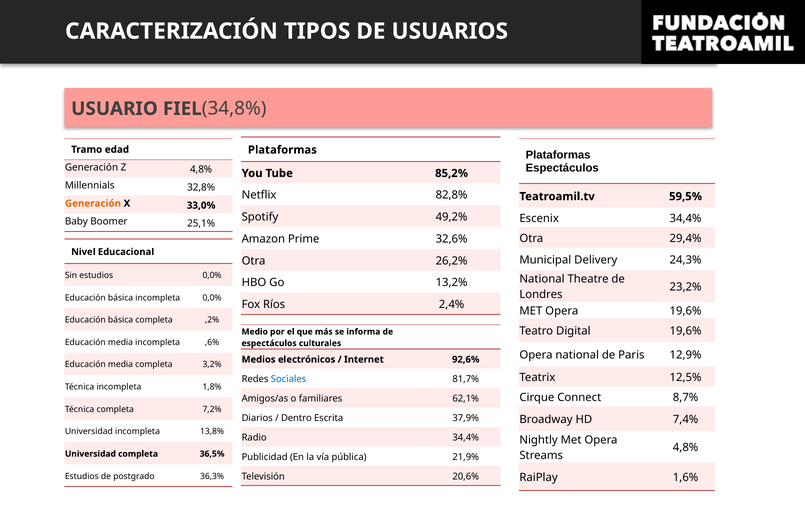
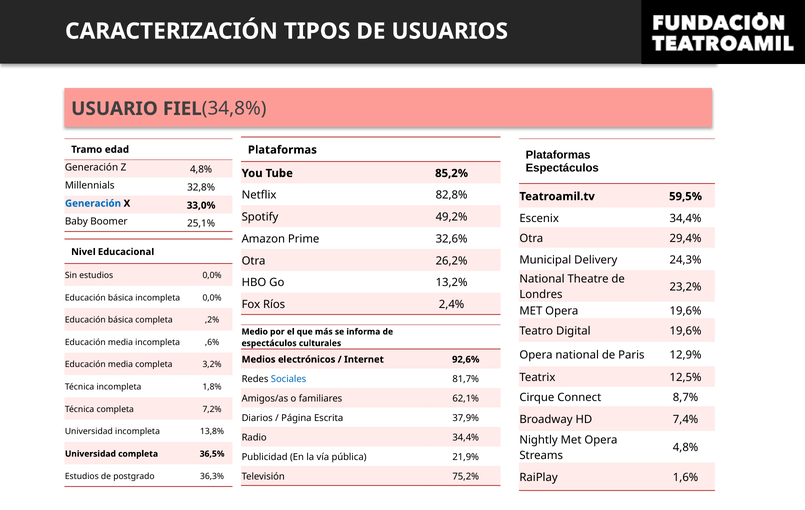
Generación at (93, 203) colour: orange -> blue
Dentro: Dentro -> Página
20,6%: 20,6% -> 75,2%
